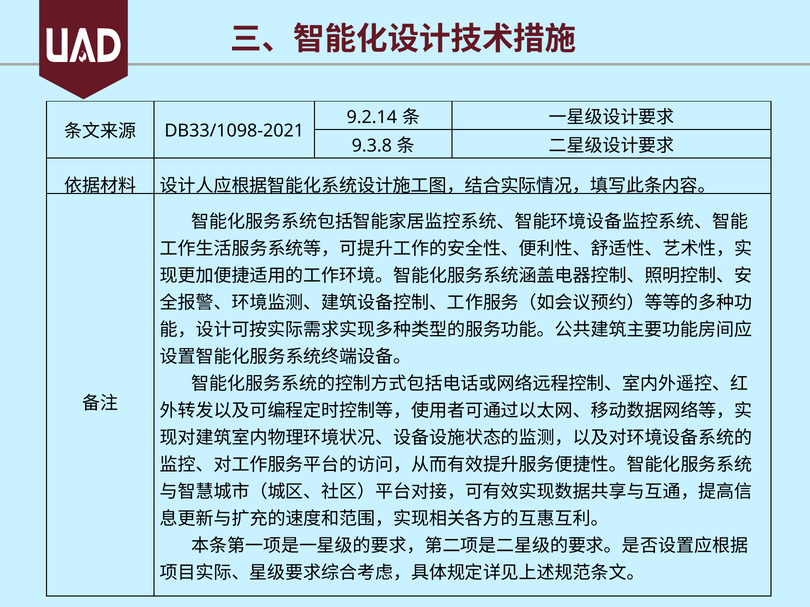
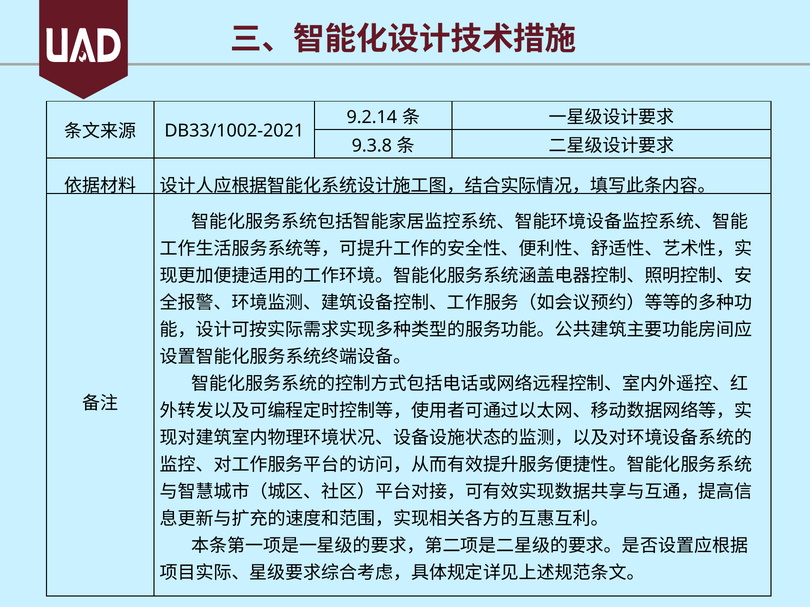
DB33/1098-2021: DB33/1098-2021 -> DB33/1002-2021
